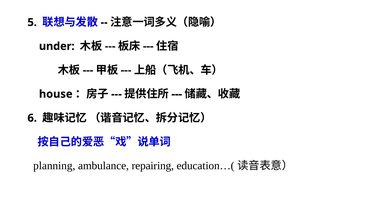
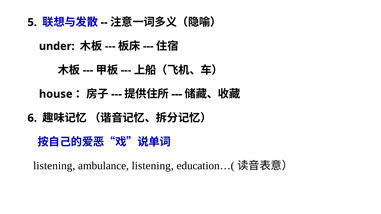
planning at (54, 166): planning -> listening
ambulance repairing: repairing -> listening
